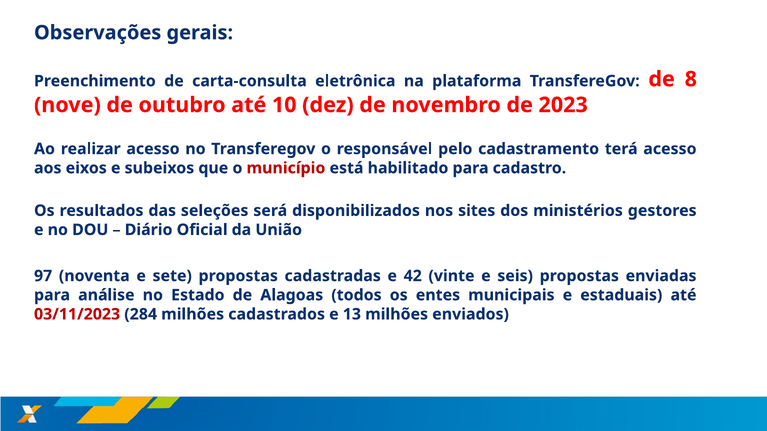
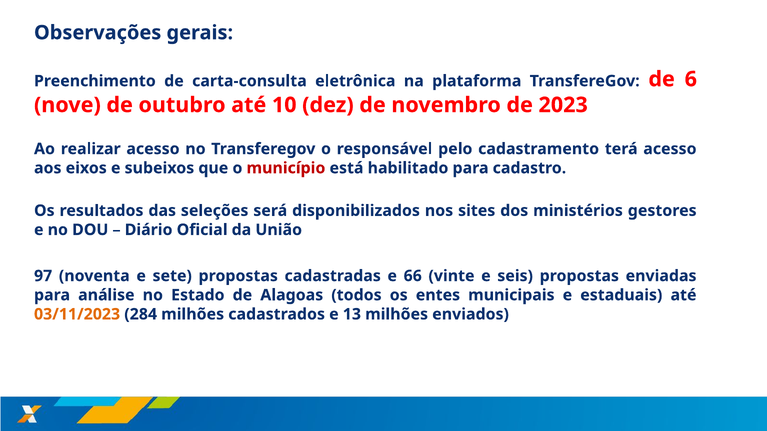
8: 8 -> 6
42: 42 -> 66
03/11/2023 colour: red -> orange
